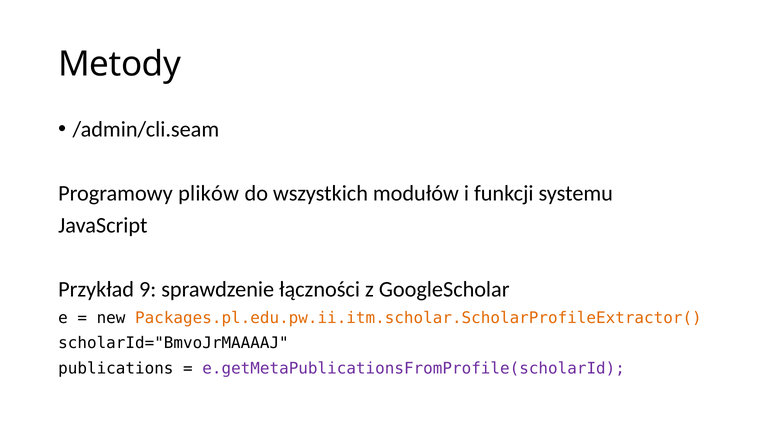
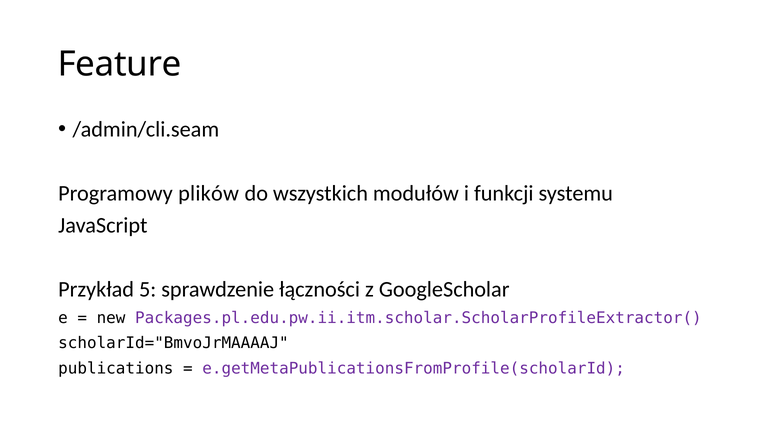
Metody: Metody -> Feature
9: 9 -> 5
Packages.pl.edu.pw.ii.itm.scholar.ScholarProfileExtractor( colour: orange -> purple
